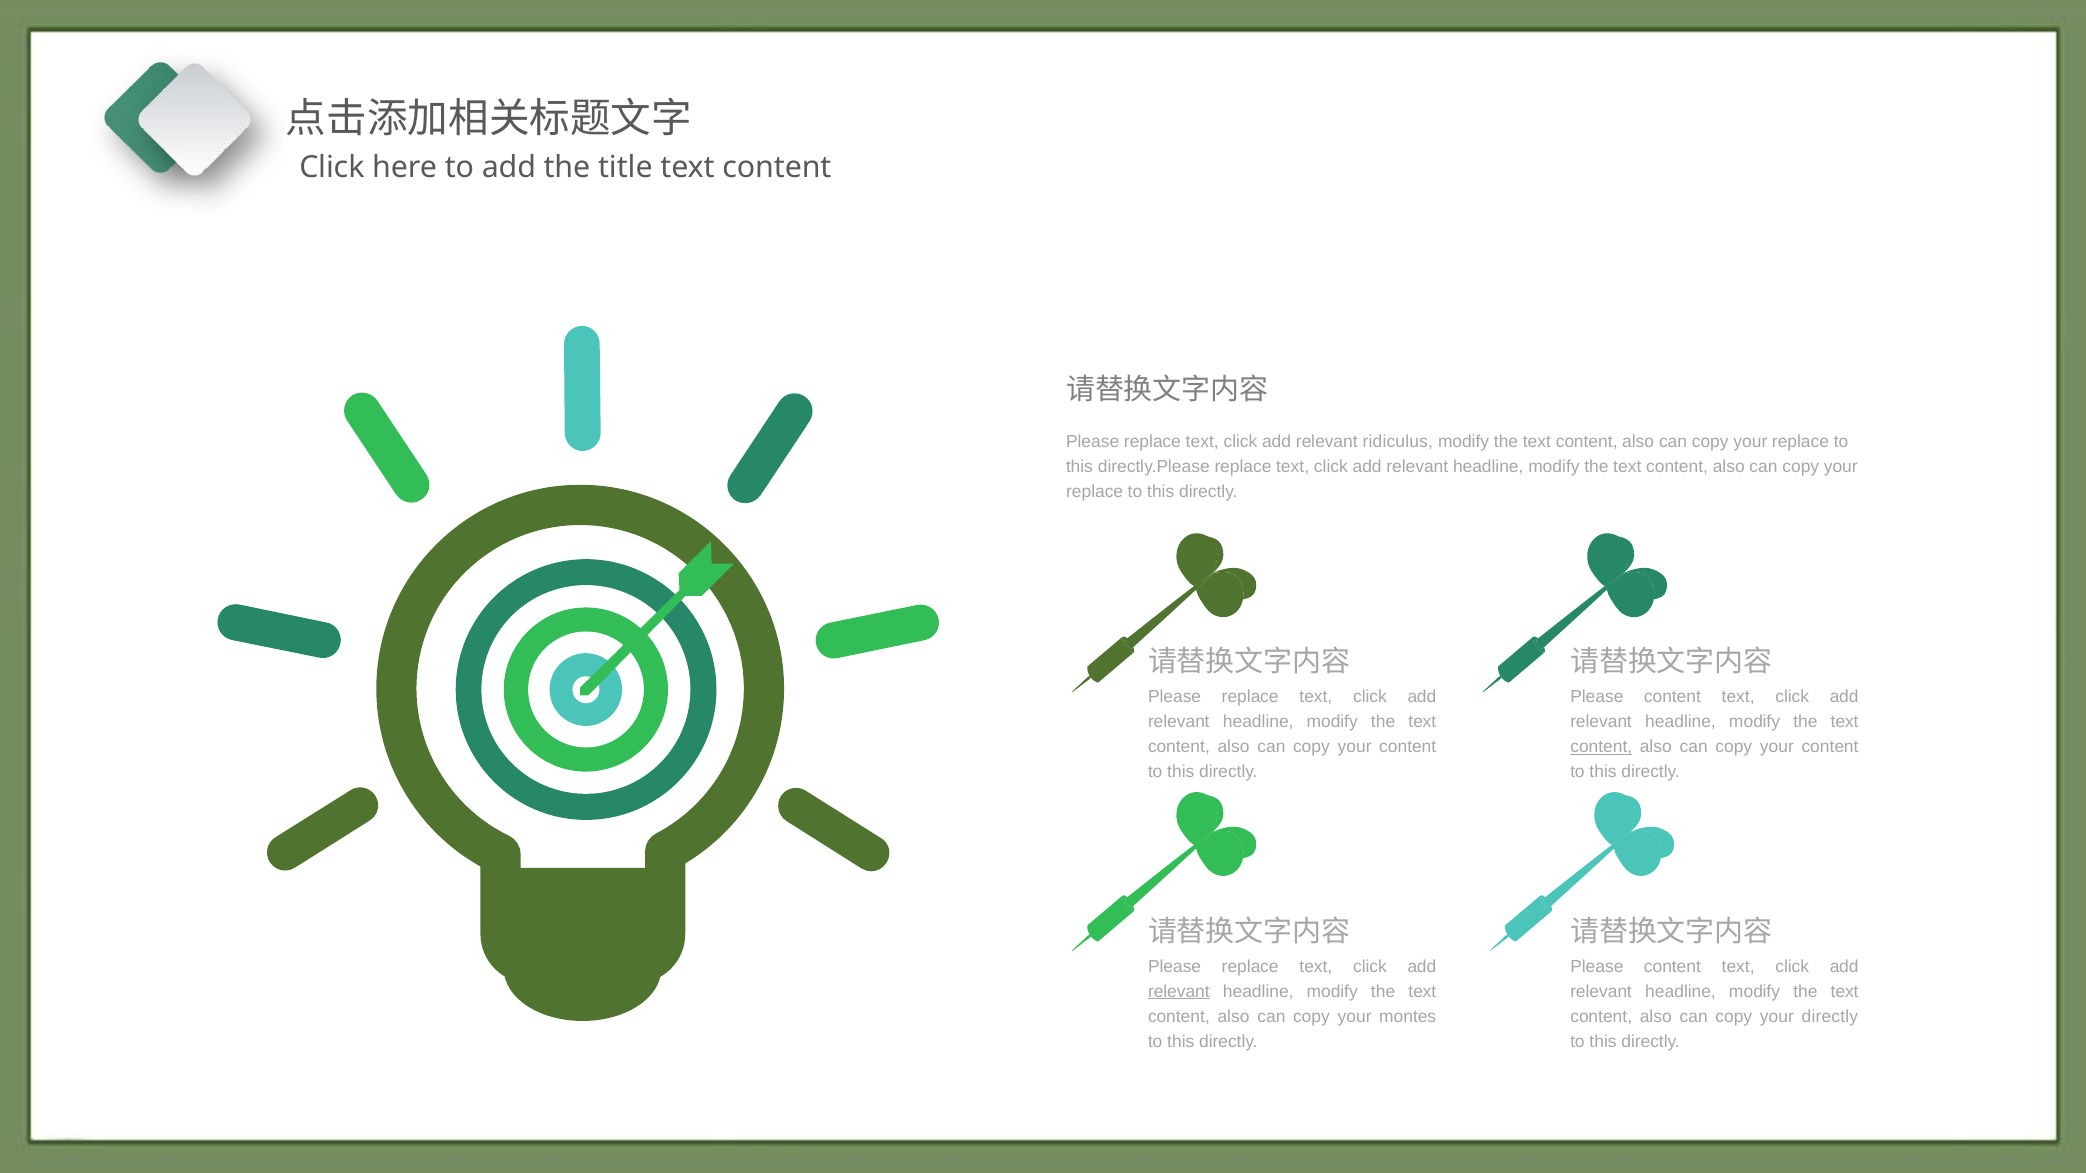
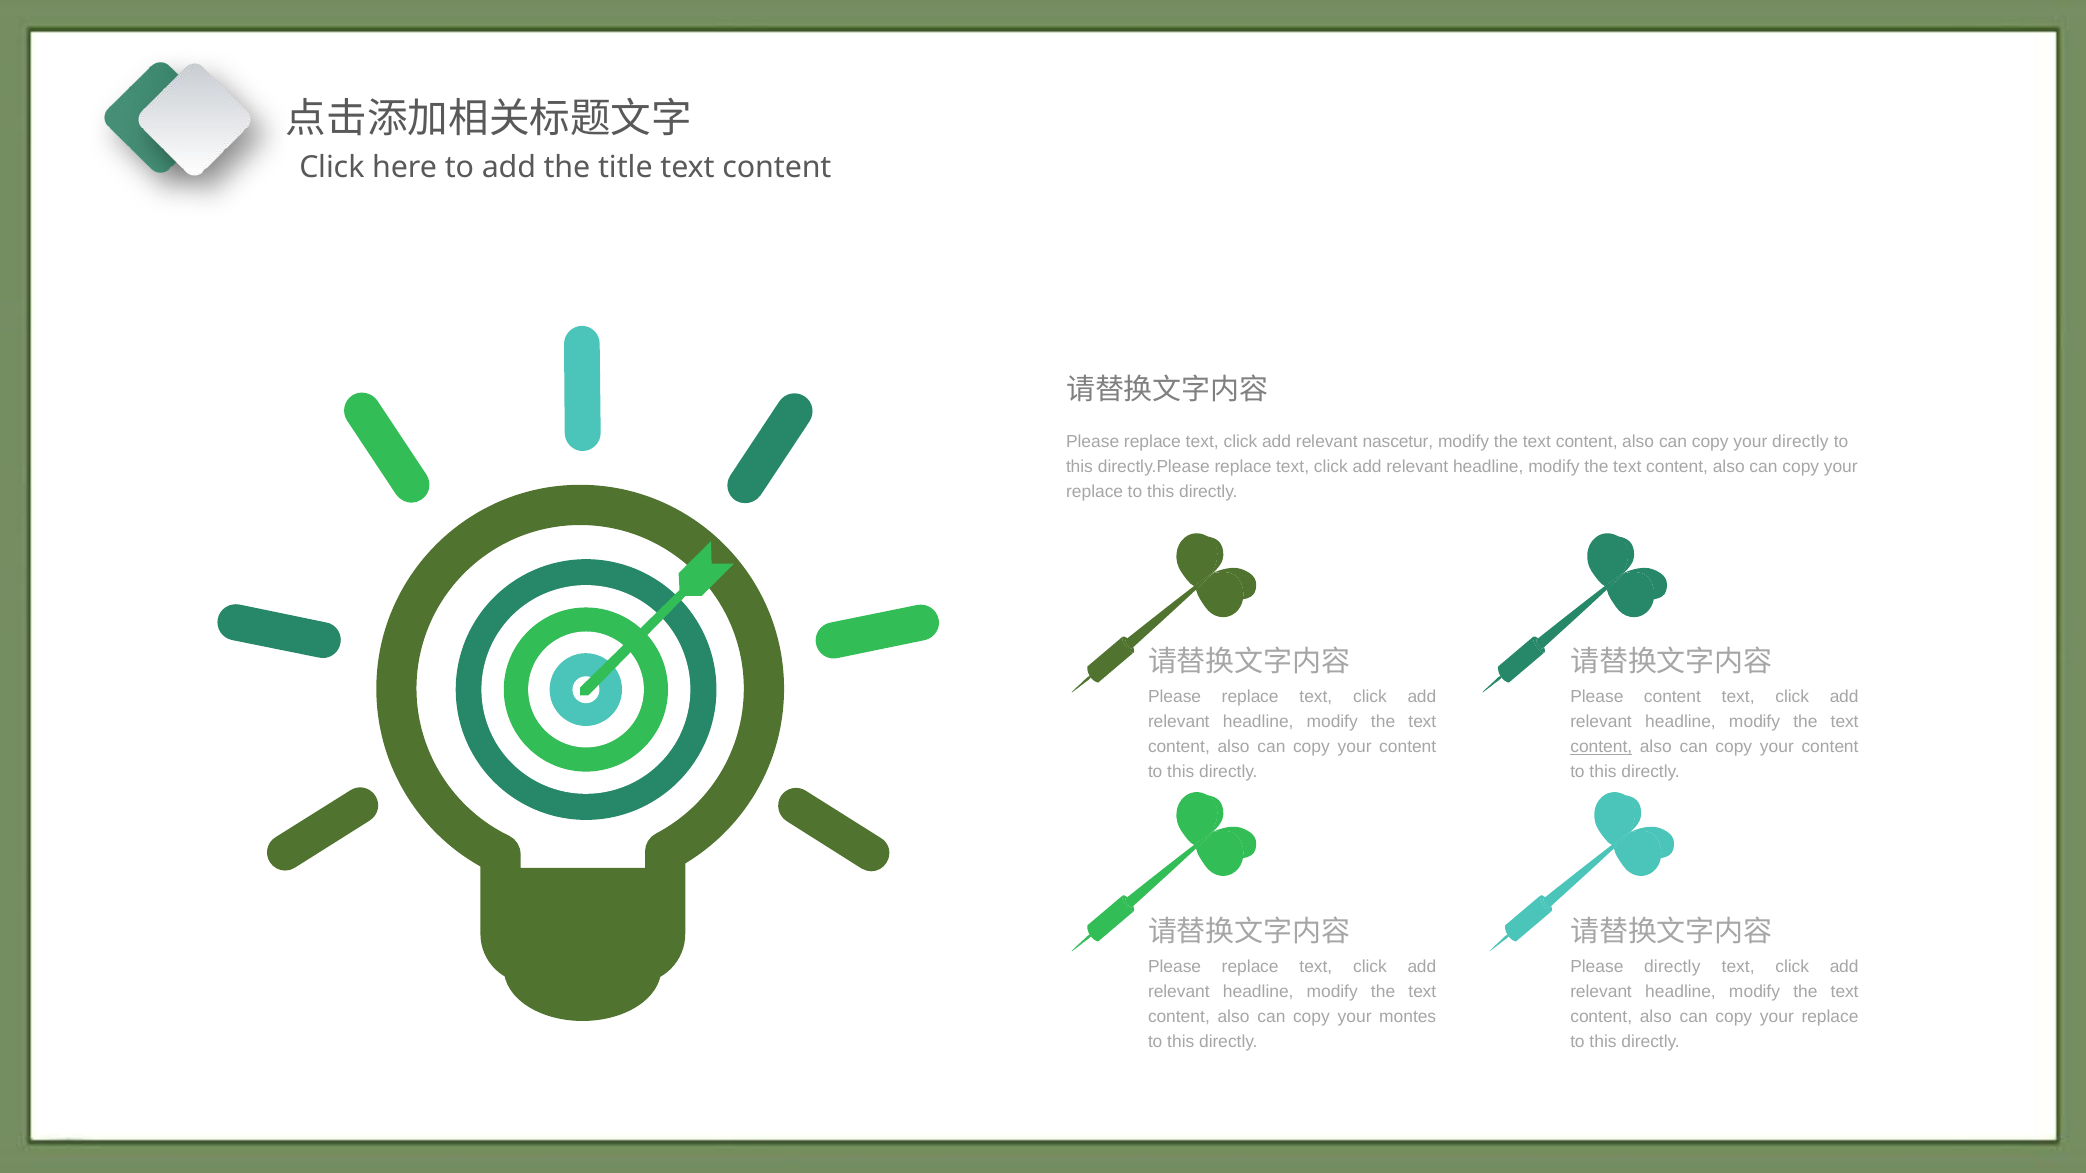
ridiculus: ridiculus -> nascetur
replace at (1800, 442): replace -> directly
content at (1672, 967): content -> directly
relevant at (1179, 992) underline: present -> none
directly at (1830, 1017): directly -> replace
